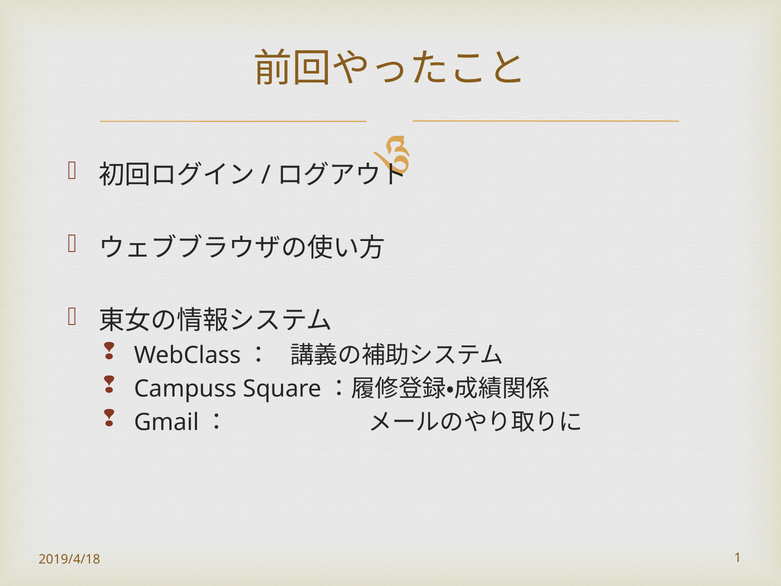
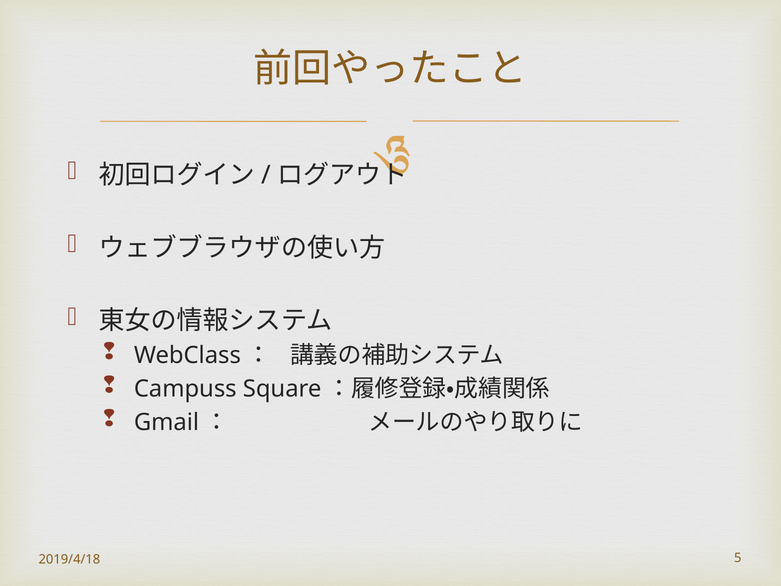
1: 1 -> 5
